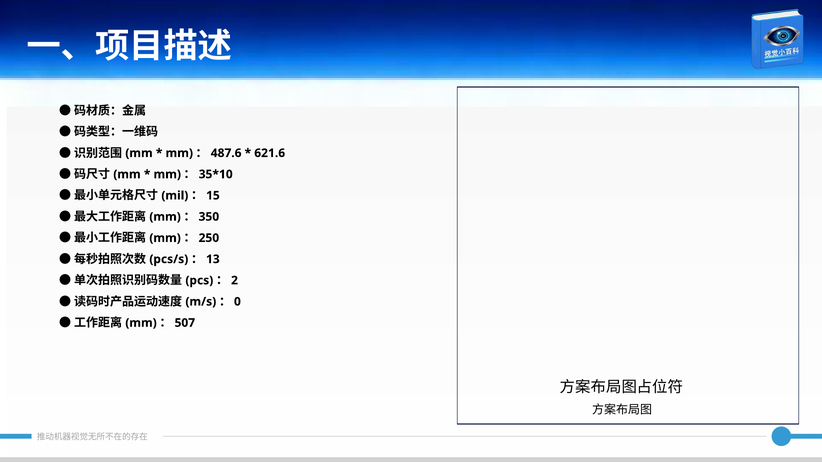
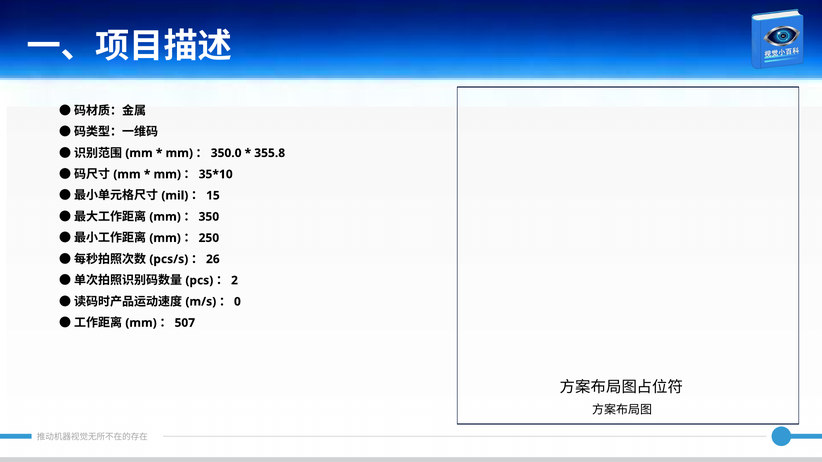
487.6: 487.6 -> 350.0
621.6: 621.6 -> 355.8
13: 13 -> 26
